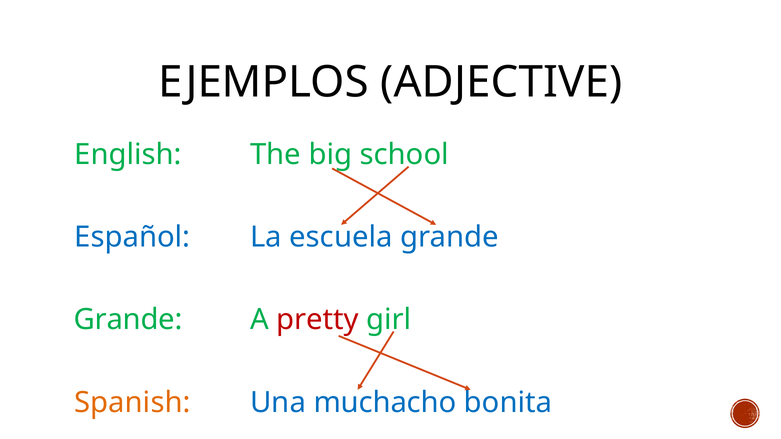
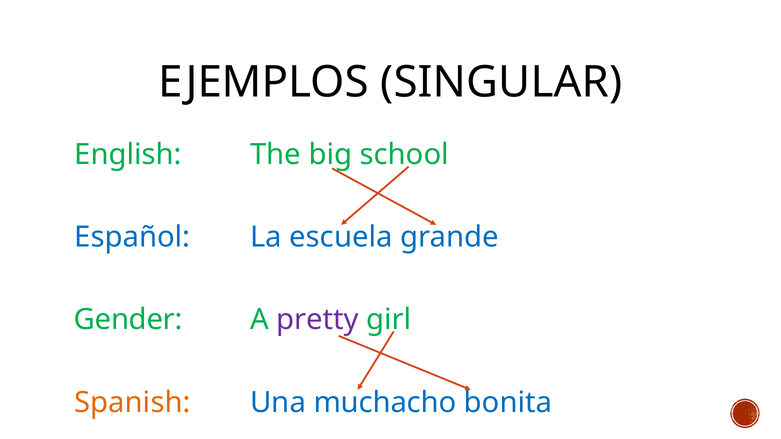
ADJECTIVE: ADJECTIVE -> SINGULAR
Grande at (128, 320): Grande -> Gender
pretty colour: red -> purple
